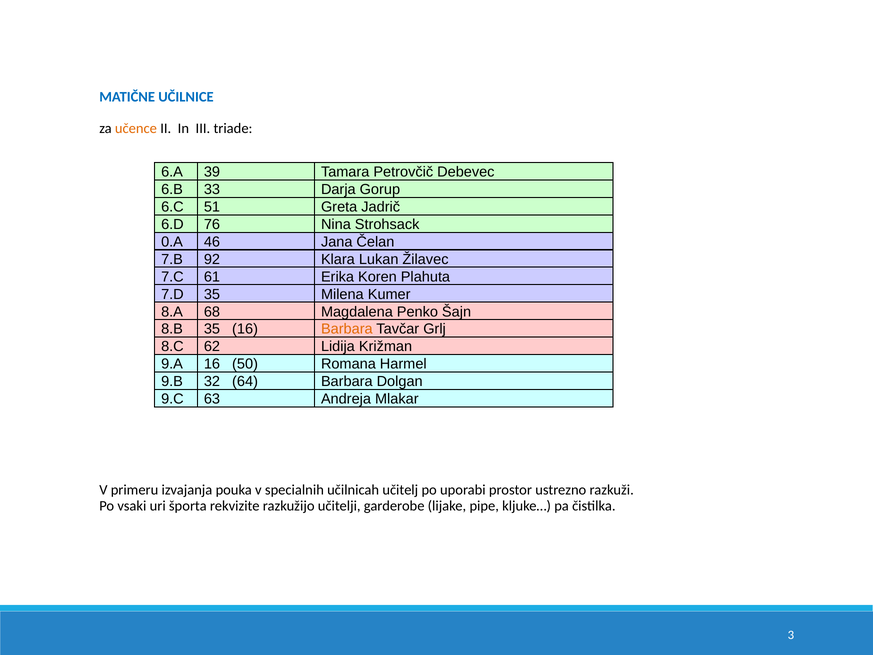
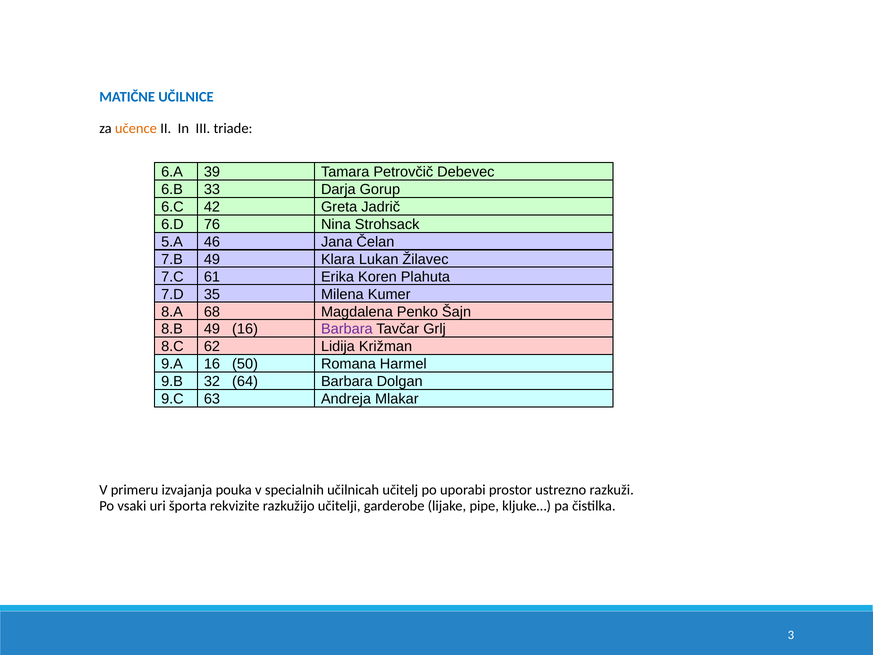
51: 51 -> 42
0.A: 0.A -> 5.A
7.B 92: 92 -> 49
8.B 35: 35 -> 49
Barbara at (347, 329) colour: orange -> purple
